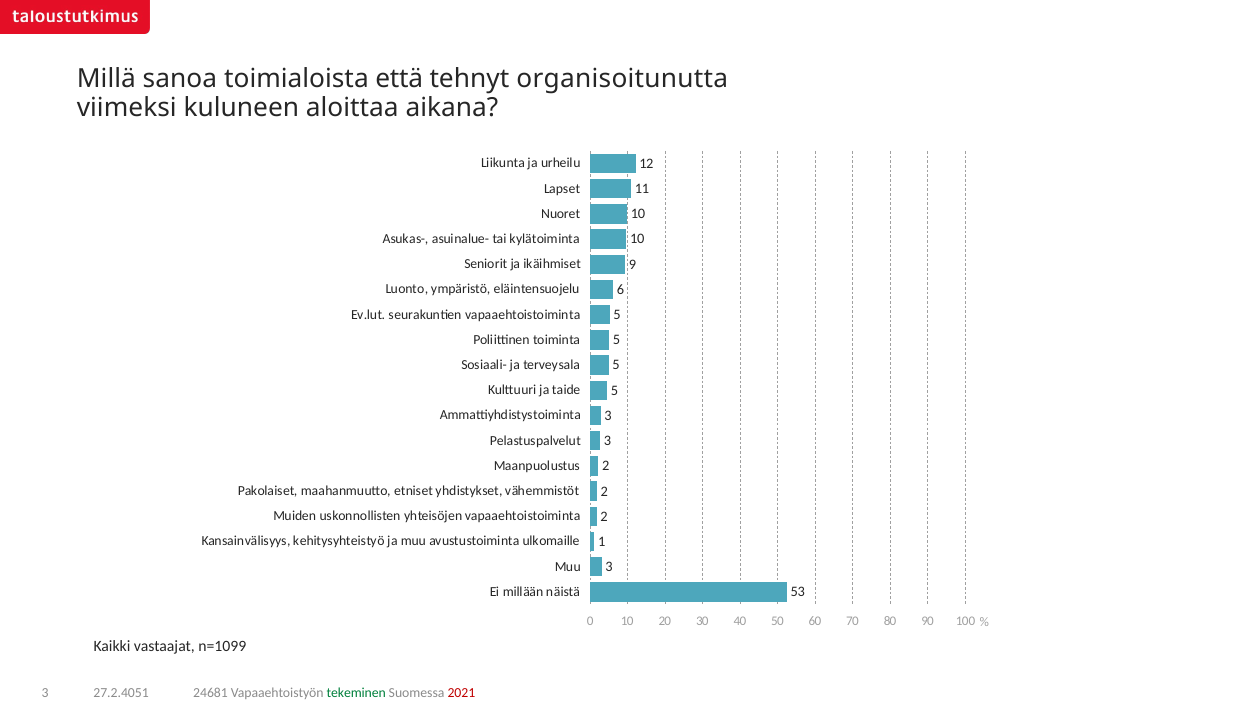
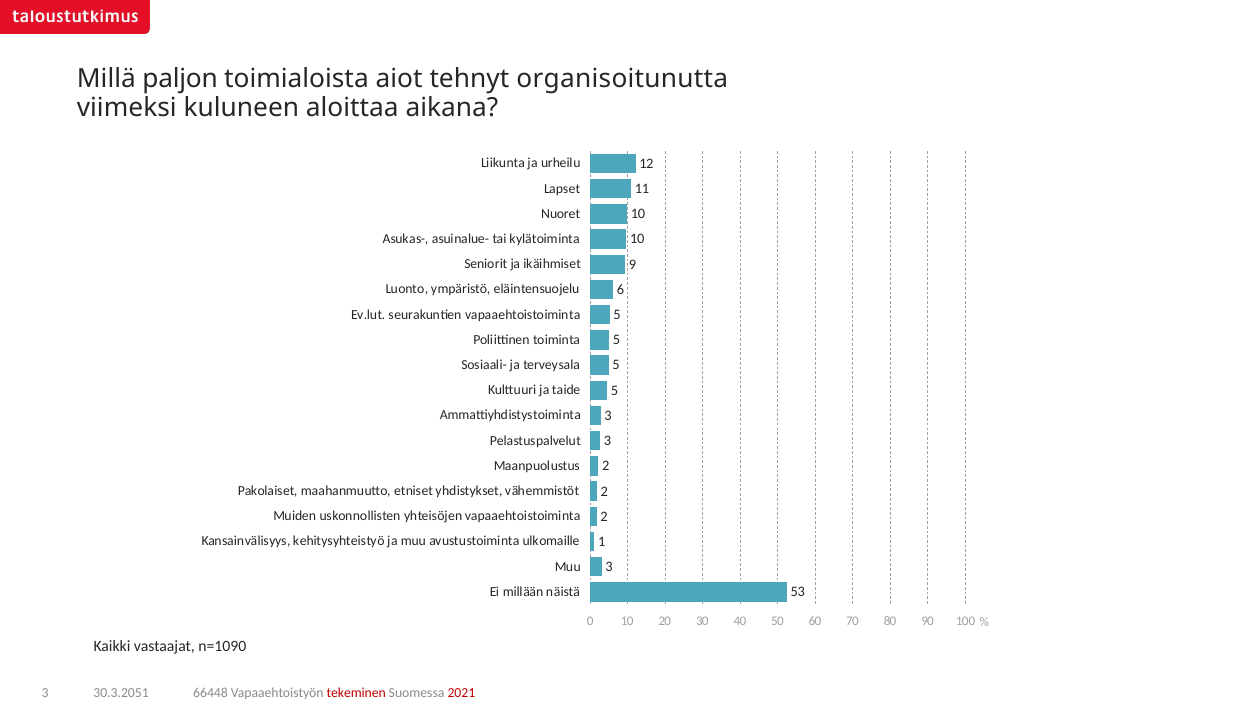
sanoa: sanoa -> paljon
että: että -> aiot
n=1099: n=1099 -> n=1090
27.2.4051: 27.2.4051 -> 30.3.2051
24681: 24681 -> 66448
tekeminen colour: green -> red
